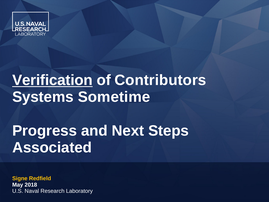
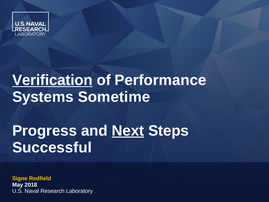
Contributors: Contributors -> Performance
Next underline: none -> present
Associated: Associated -> Successful
